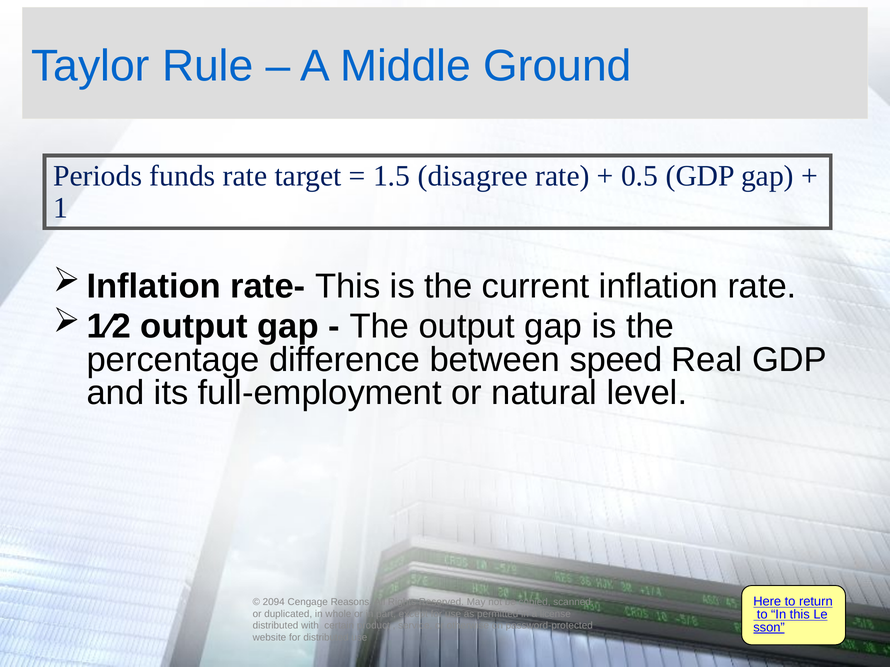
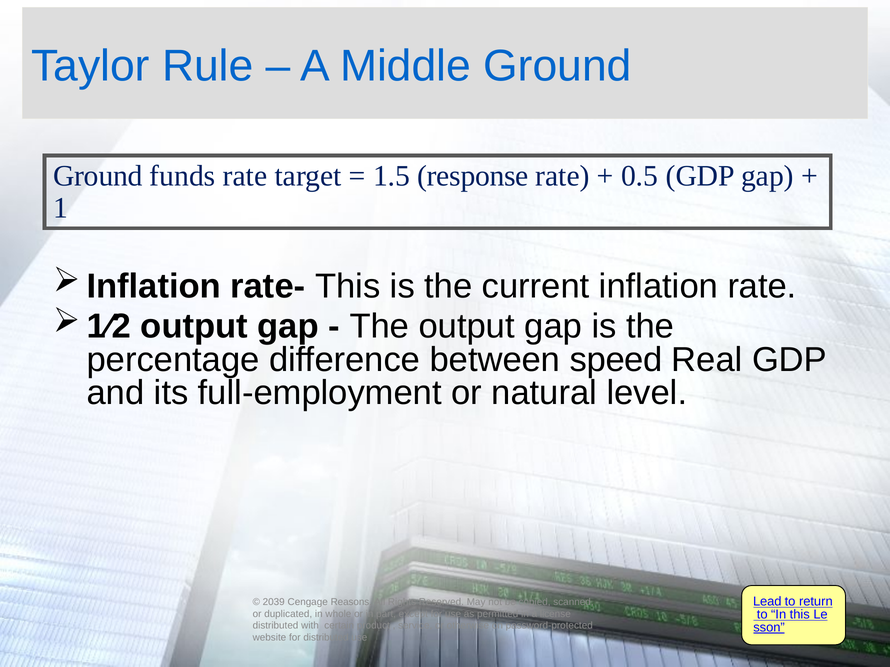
Periods at (98, 176): Periods -> Ground
disagree: disagree -> response
Here: Here -> Lead
2094: 2094 -> 2039
